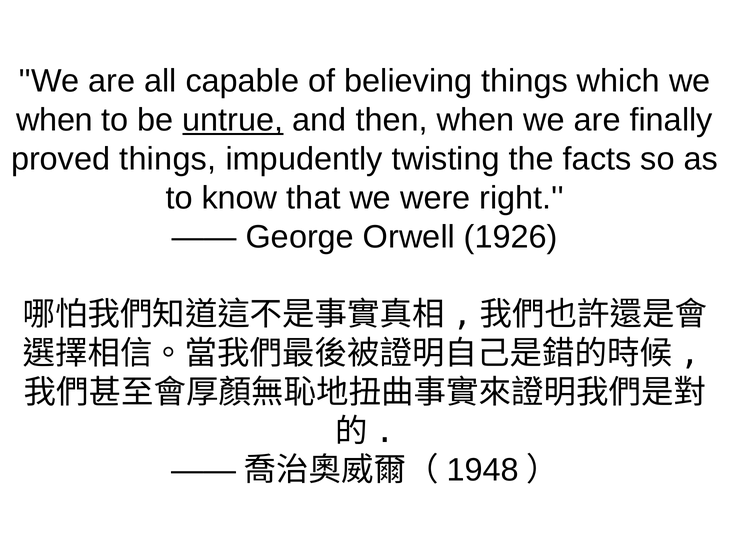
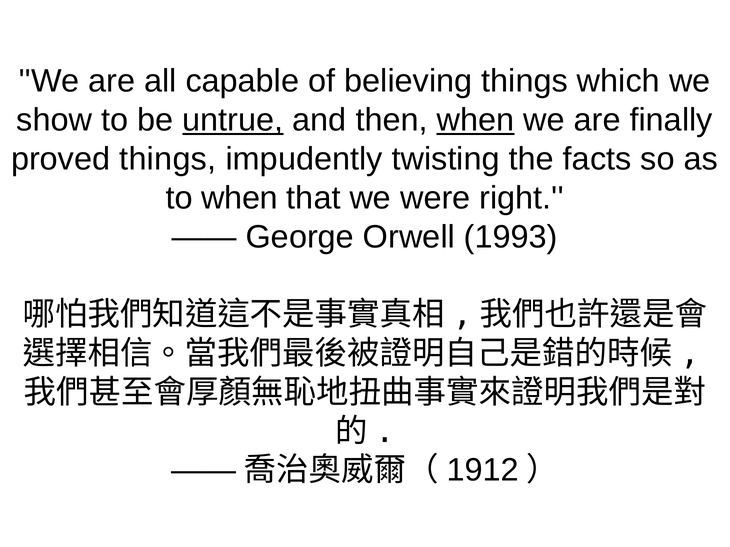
when at (54, 120): when -> show
when at (475, 120) underline: none -> present
to know: know -> when
1926: 1926 -> 1993
1948: 1948 -> 1912
